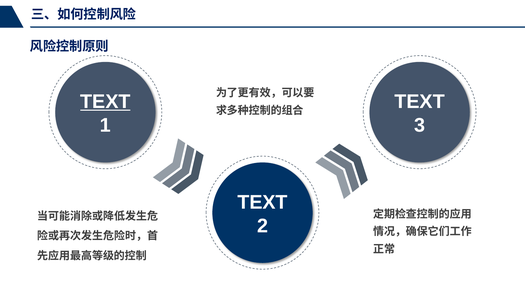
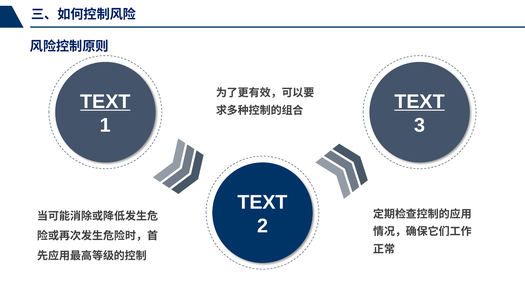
TEXT at (420, 101) underline: none -> present
